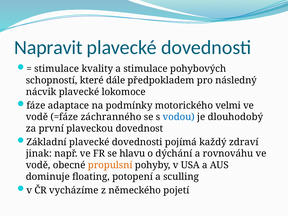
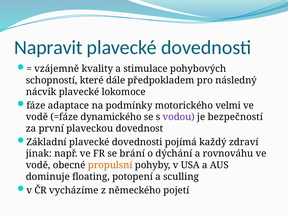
stimulace at (57, 69): stimulace -> vzájemně
záchranného: záchranného -> dynamického
vodou colour: blue -> purple
dlouhodobý: dlouhodobý -> bezpečností
hlavu: hlavu -> brání
